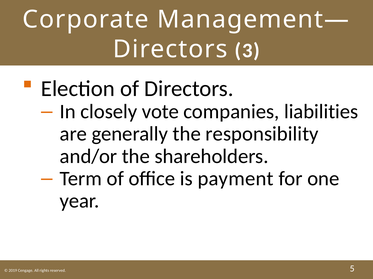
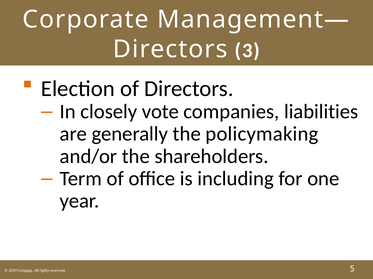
responsibility: responsibility -> policymaking
payment: payment -> including
